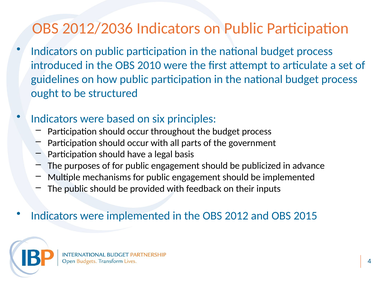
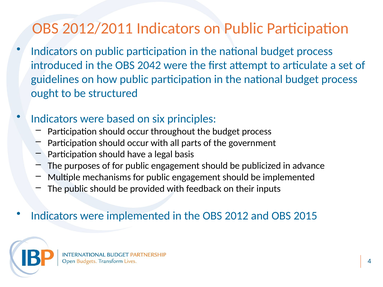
2012/2036: 2012/2036 -> 2012/2011
2010: 2010 -> 2042
